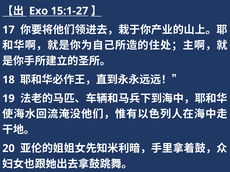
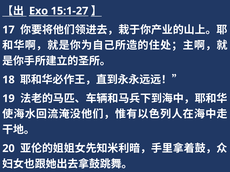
Exo underline: none -> present
